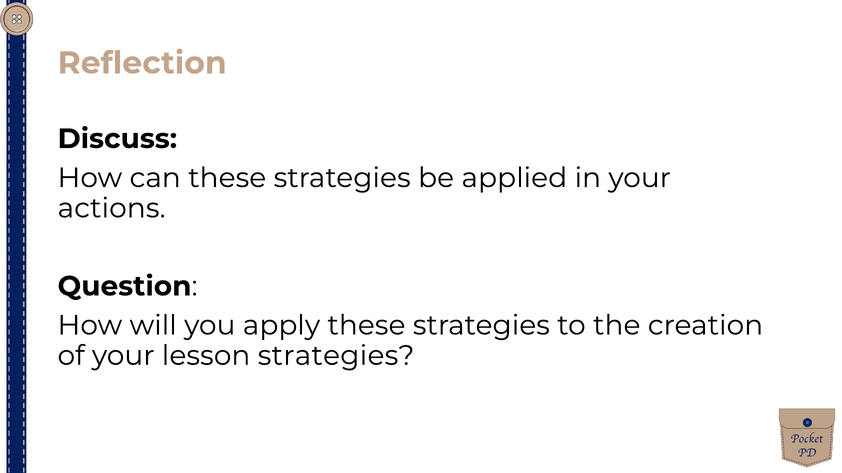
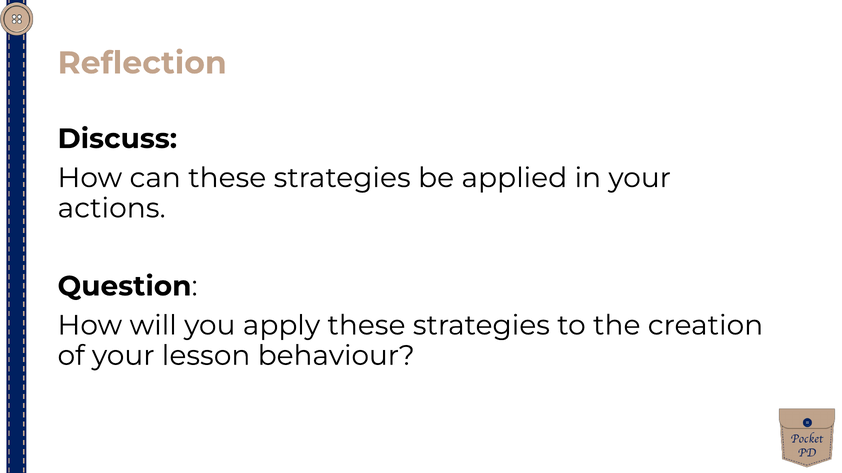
lesson strategies: strategies -> behaviour
